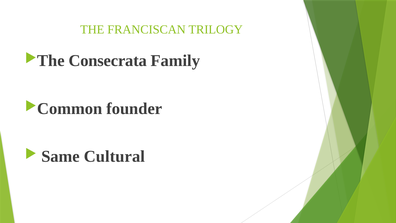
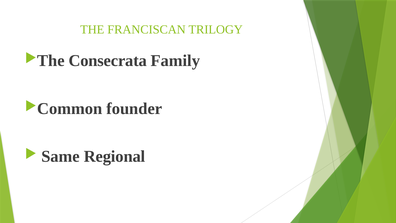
Cultural: Cultural -> Regional
